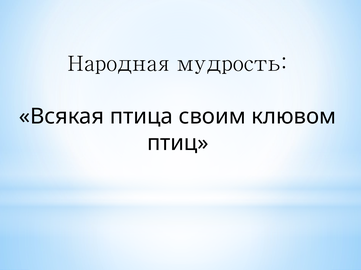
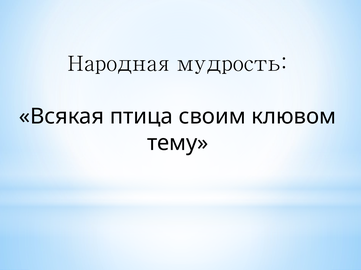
птиц: птиц -> тему
